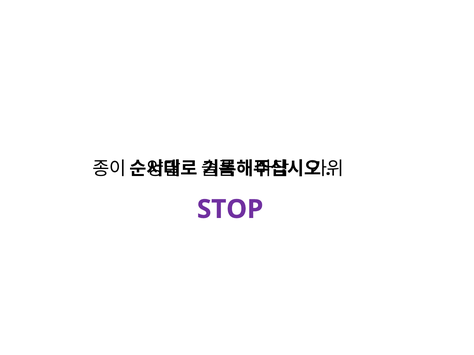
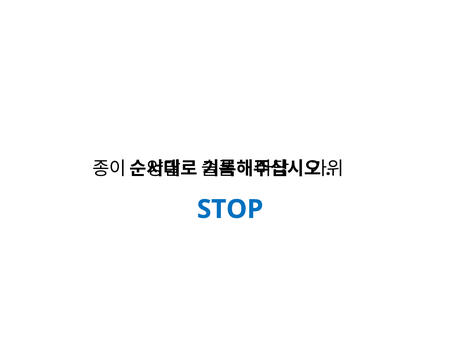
STOP colour: purple -> blue
